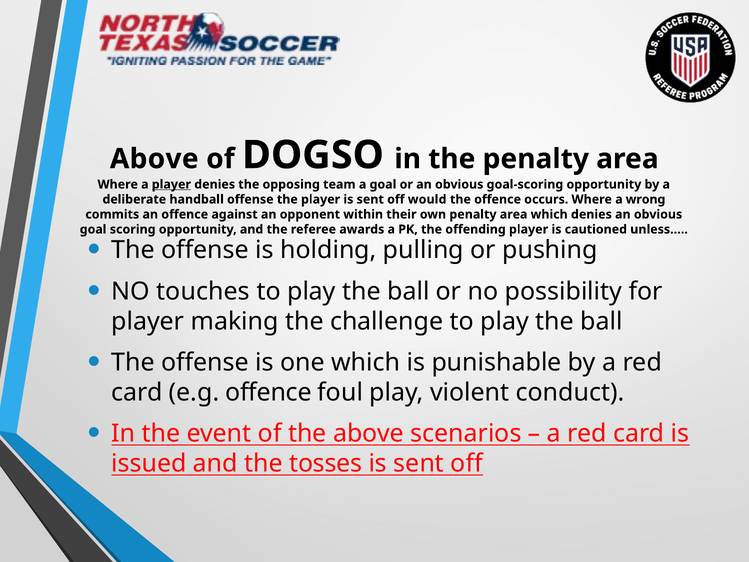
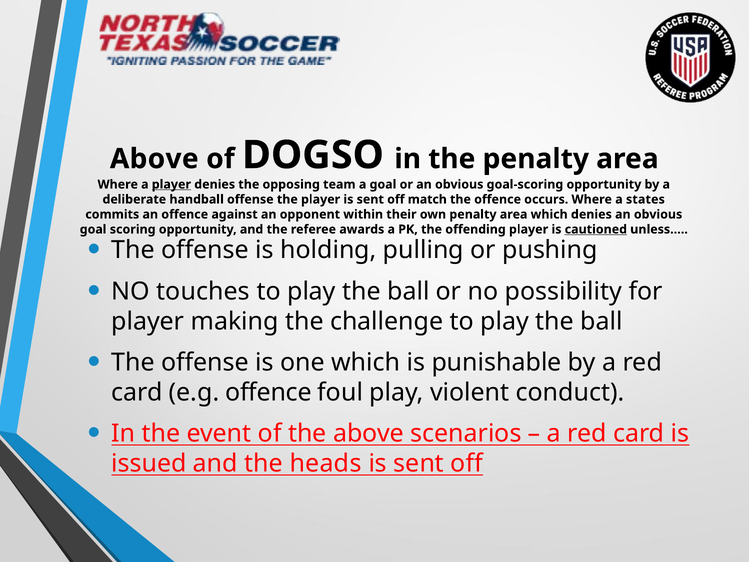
would: would -> match
wrong: wrong -> states
cautioned underline: none -> present
tosses: tosses -> heads
